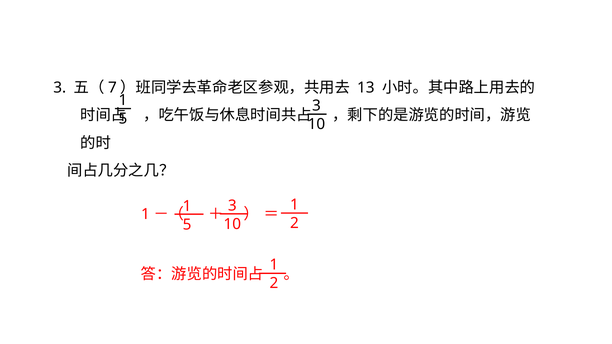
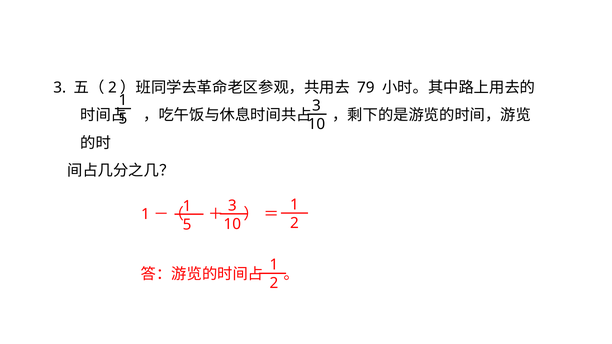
7 at (112, 88): 7 -> 2
13: 13 -> 79
